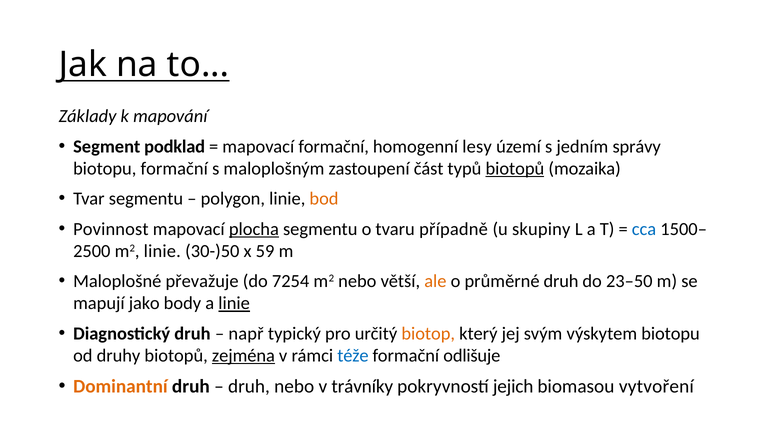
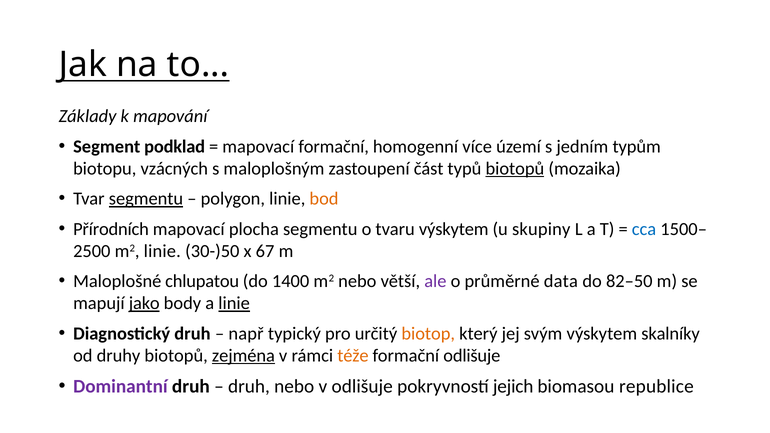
lesy: lesy -> více
správy: správy -> typům
biotopu formační: formační -> vzácných
segmentu at (146, 199) underline: none -> present
Povinnost: Povinnost -> Přírodních
plocha underline: present -> none
tvaru případně: případně -> výskytem
59: 59 -> 67
převažuje: převažuje -> chlupatou
7254: 7254 -> 1400
ale colour: orange -> purple
průměrné druh: druh -> data
23–50: 23–50 -> 82–50
jako underline: none -> present
výskytem biotopu: biotopu -> skalníky
téže colour: blue -> orange
Dominantní colour: orange -> purple
v trávníky: trávníky -> odlišuje
vytvoření: vytvoření -> republice
